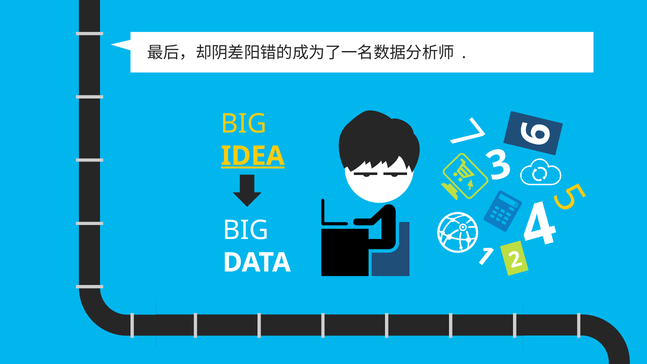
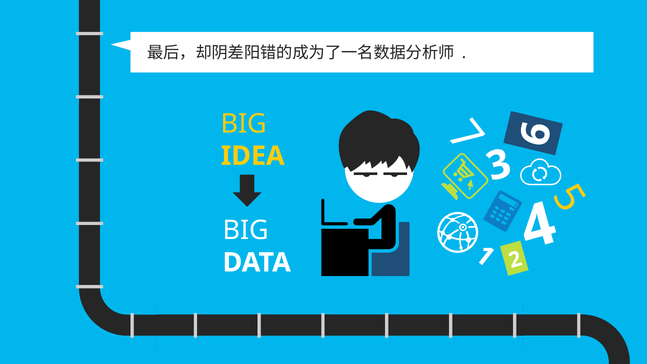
IDEA underline: present -> none
